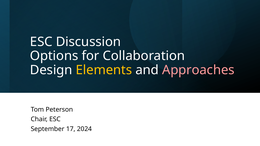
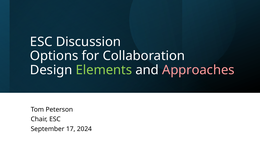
Elements colour: yellow -> light green
